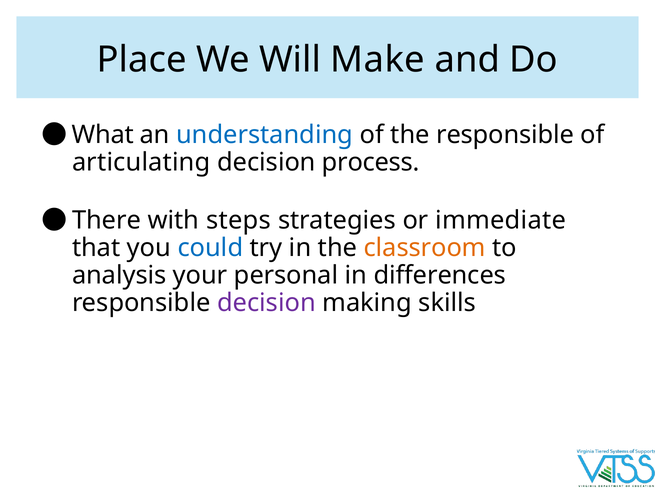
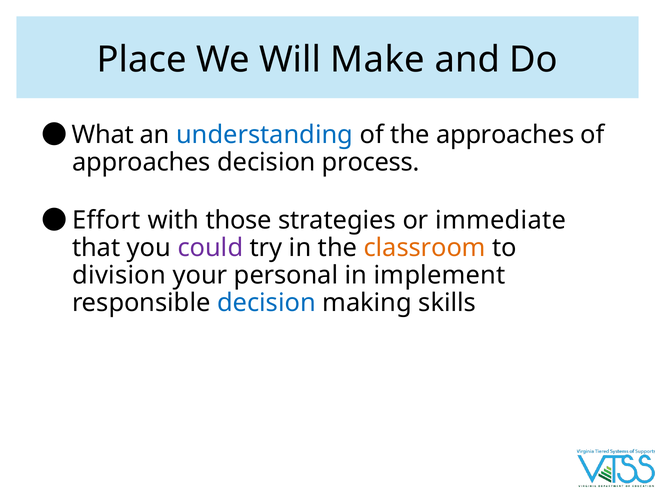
the responsible: responsible -> approaches
articulating at (141, 162): articulating -> approaches
There: There -> Effort
steps: steps -> those
could colour: blue -> purple
analysis: analysis -> division
differences: differences -> implement
decision at (266, 303) colour: purple -> blue
